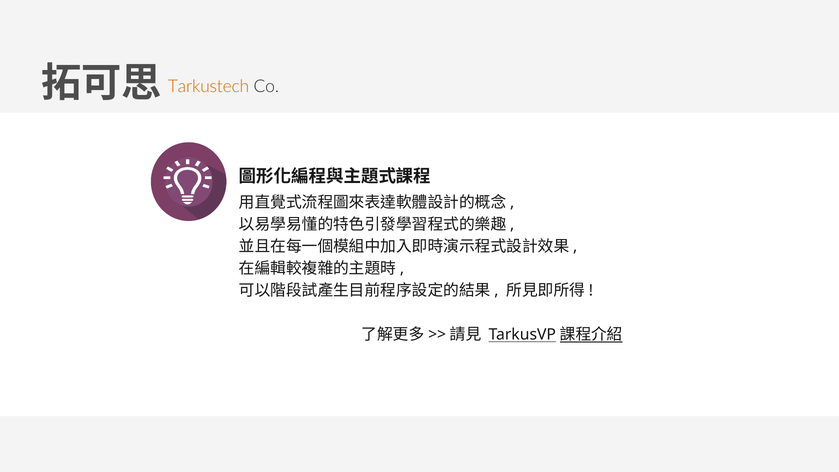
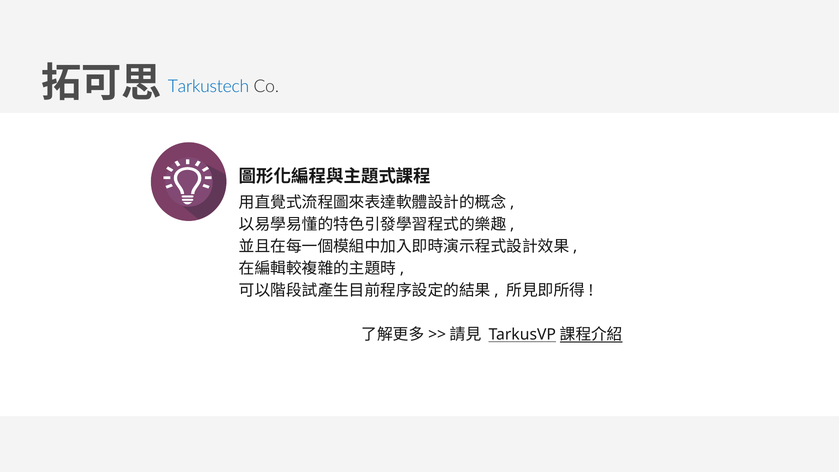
Tarkustech colour: orange -> blue
